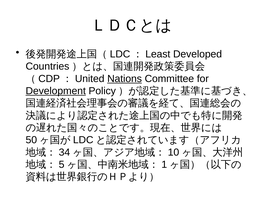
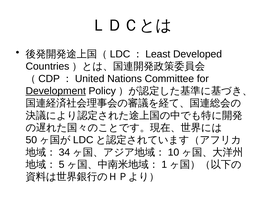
Nations underline: present -> none
